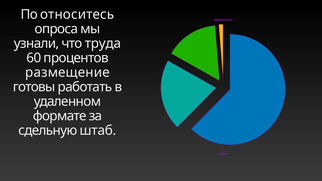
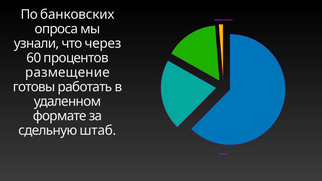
относитесь: относитесь -> банковских
труда: труда -> через
